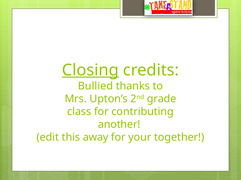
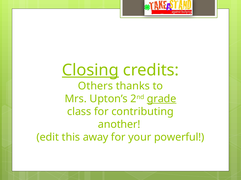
Bullied: Bullied -> Others
grade underline: none -> present
together: together -> powerful
